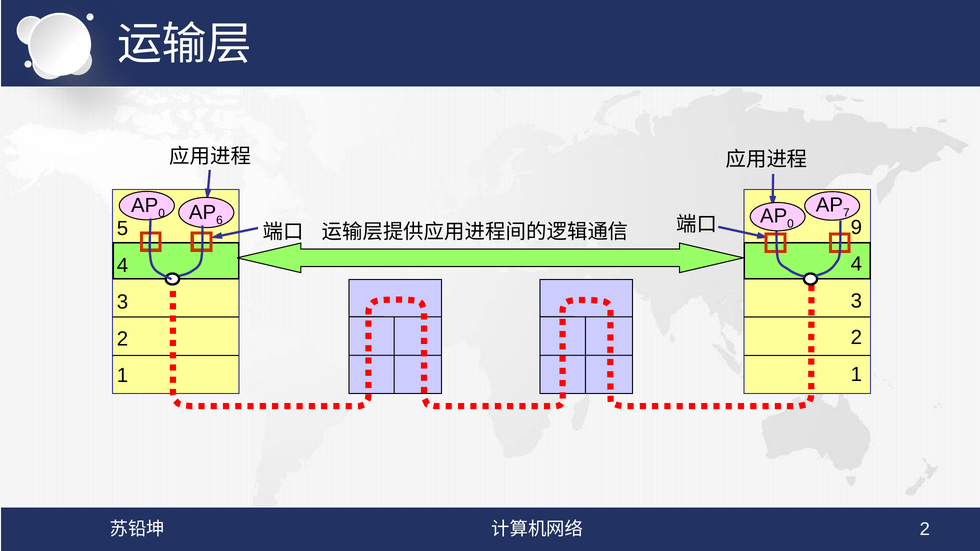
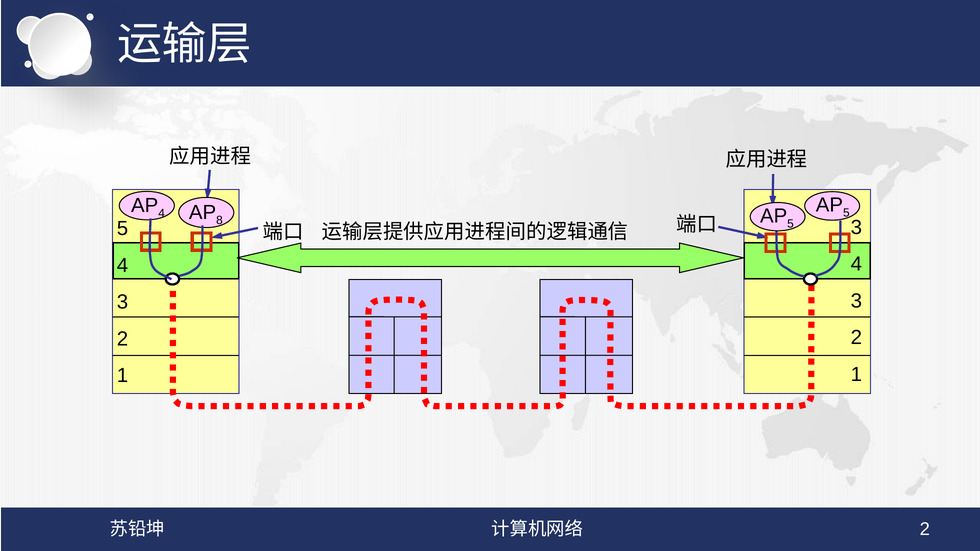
7 at (846, 213): 7 -> 5
0 at (162, 213): 0 -> 4
6: 6 -> 8
0 at (791, 224): 0 -> 5
9 at (856, 227): 9 -> 3
